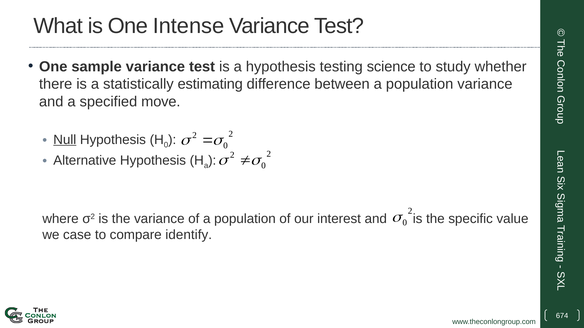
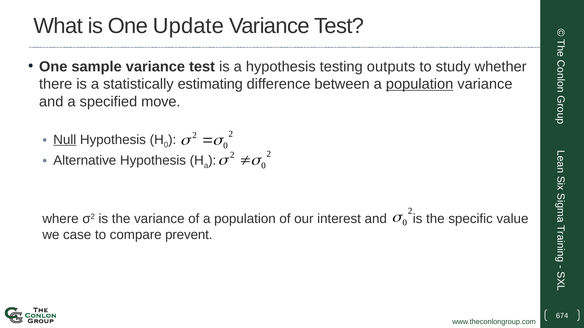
Intense: Intense -> Update
science: science -> outputs
population at (420, 84) underline: none -> present
identify: identify -> prevent
